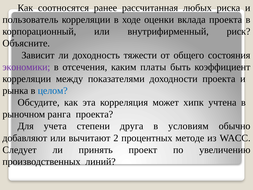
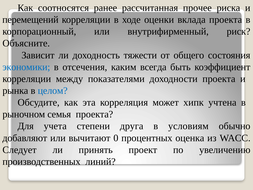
любых: любых -> прочее
пользователь: пользователь -> перемещений
экономики colour: purple -> blue
платы: платы -> всегда
ранга: ранга -> семья
2: 2 -> 0
методе: методе -> оценка
